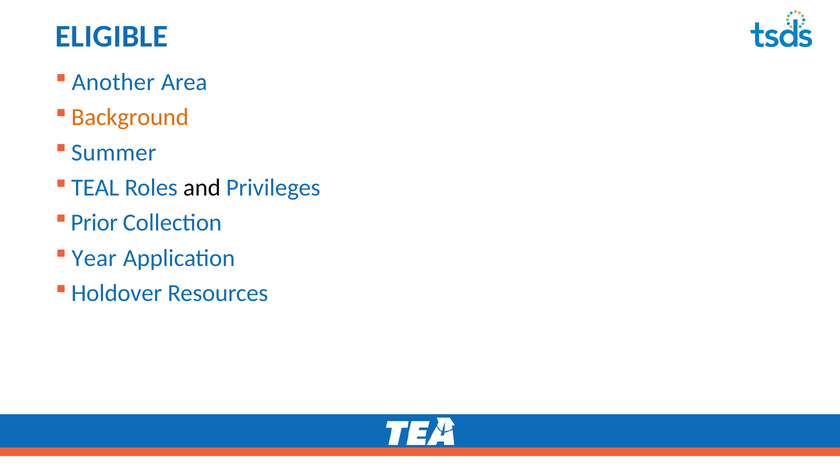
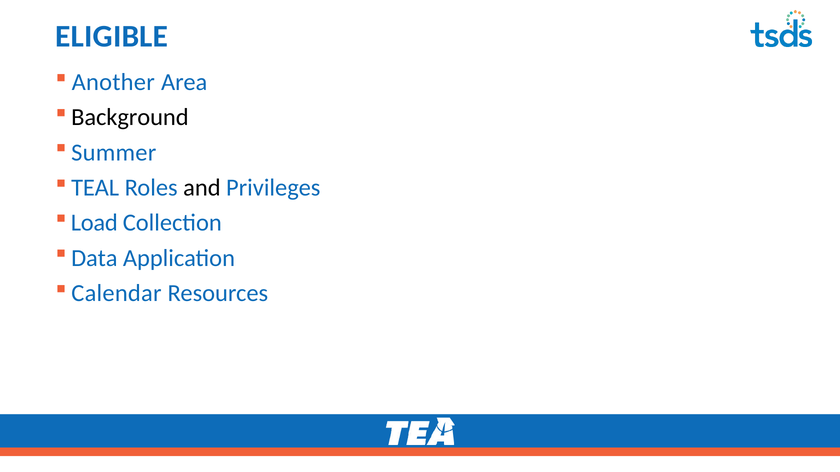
Background colour: orange -> black
Prior: Prior -> Load
Year: Year -> Data
Holdover: Holdover -> Calendar
